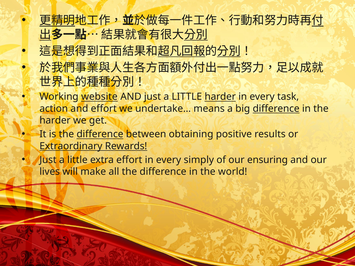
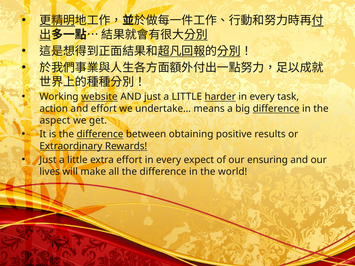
harder at (55, 120): harder -> aspect
simply: simply -> expect
